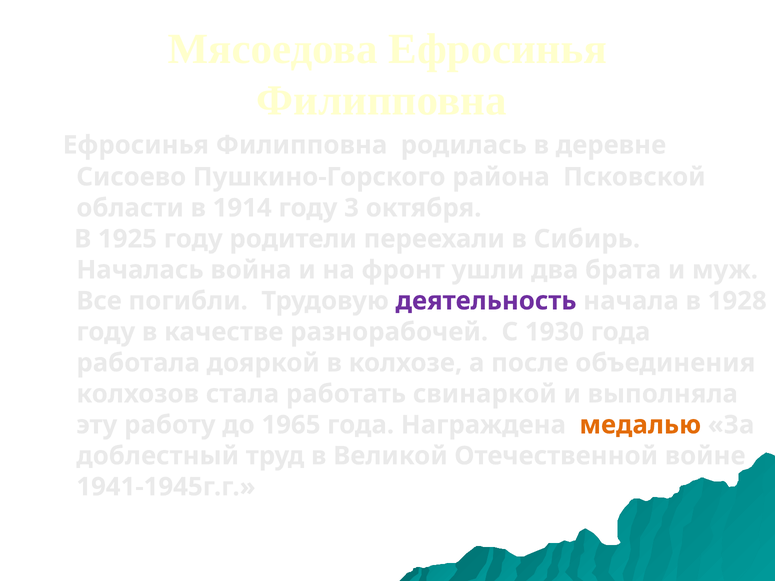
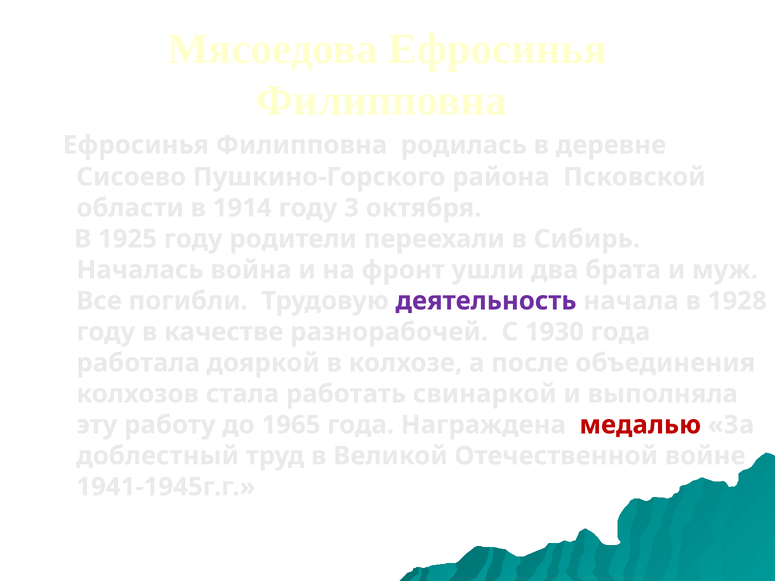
медалью colour: orange -> red
